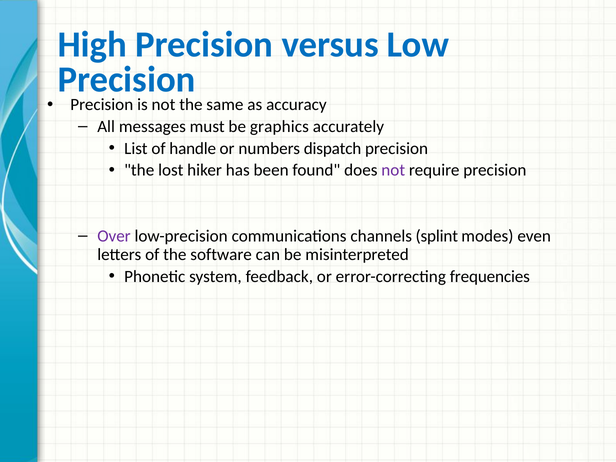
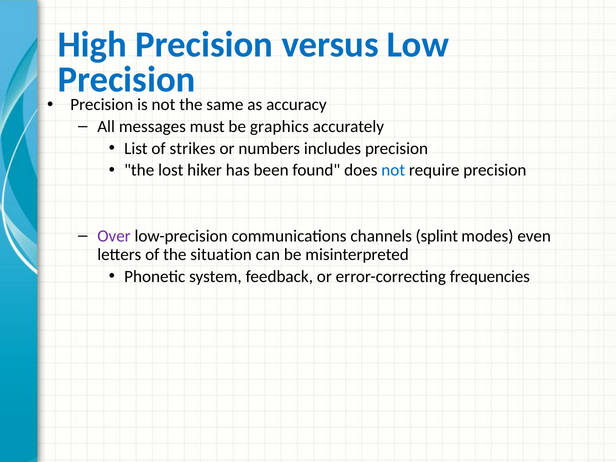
handle: handle -> strikes
dispatch: dispatch -> includes
not at (393, 170) colour: purple -> blue
software: software -> situation
